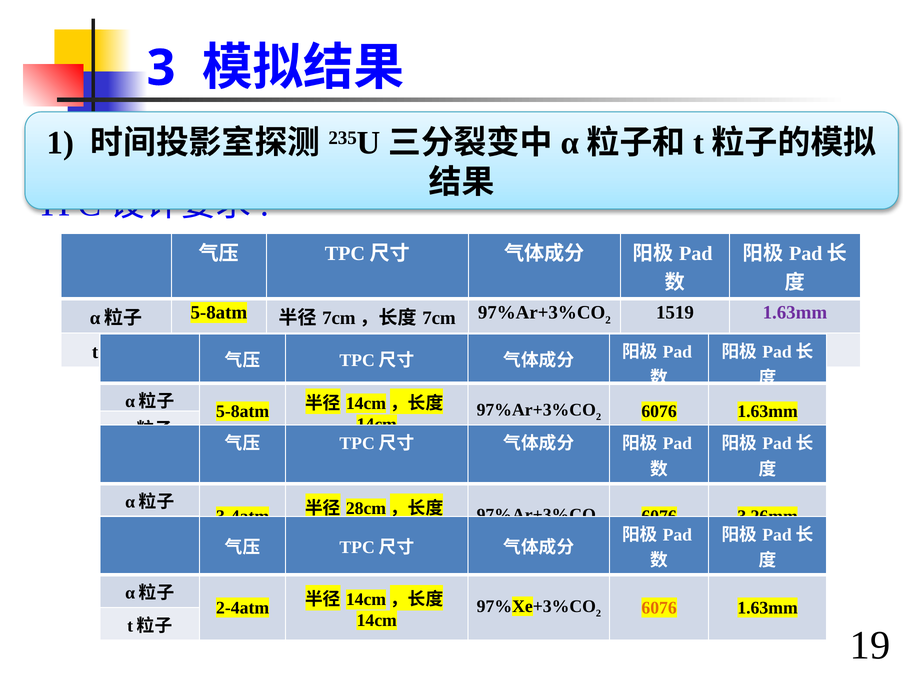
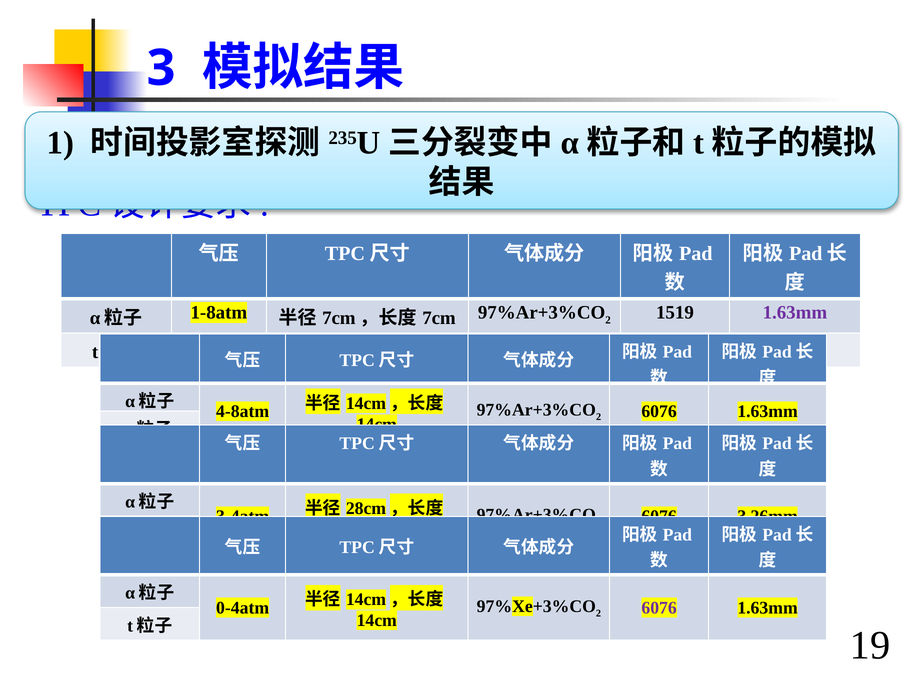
5-8atm at (219, 313): 5-8atm -> 1-8atm
5-8atm at (243, 411): 5-8atm -> 4-8atm
6076 at (659, 607) colour: orange -> purple
2-4atm: 2-4atm -> 0-4atm
